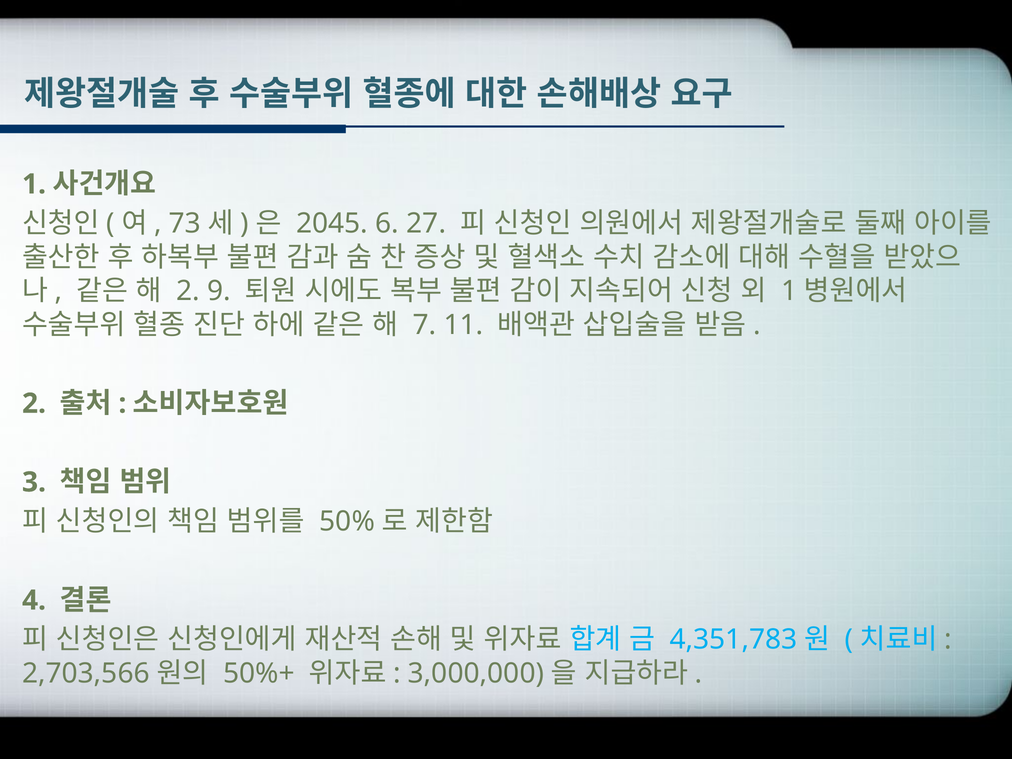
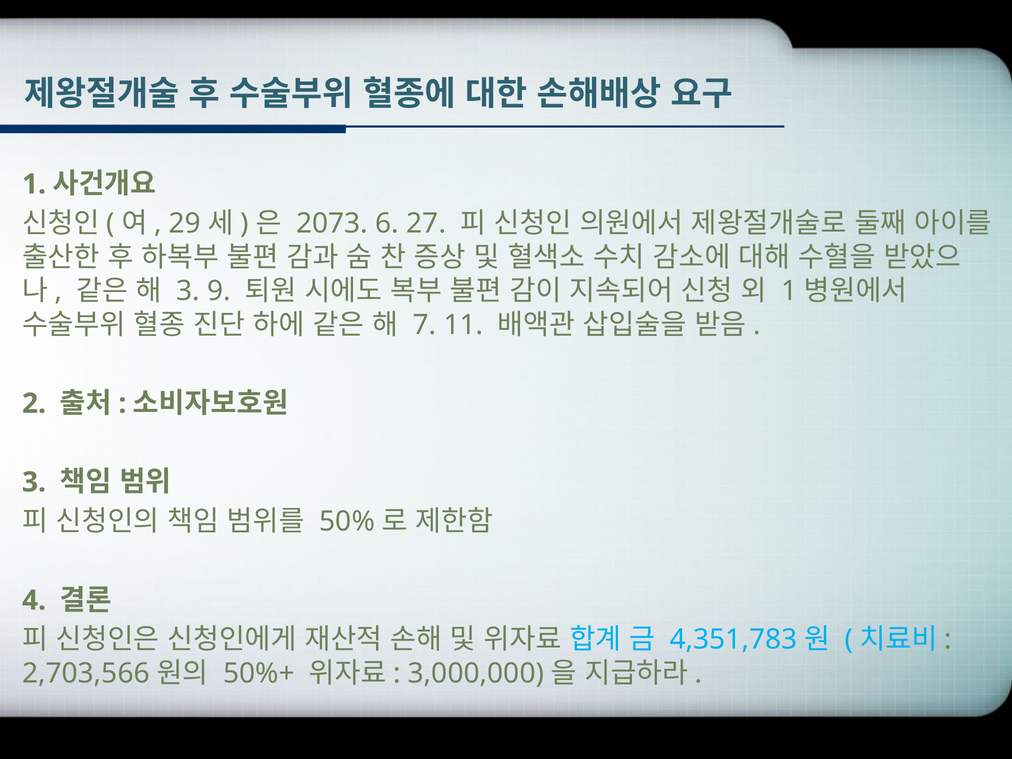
73: 73 -> 29
2045: 2045 -> 2073
2 at (188, 291): 2 -> 3
